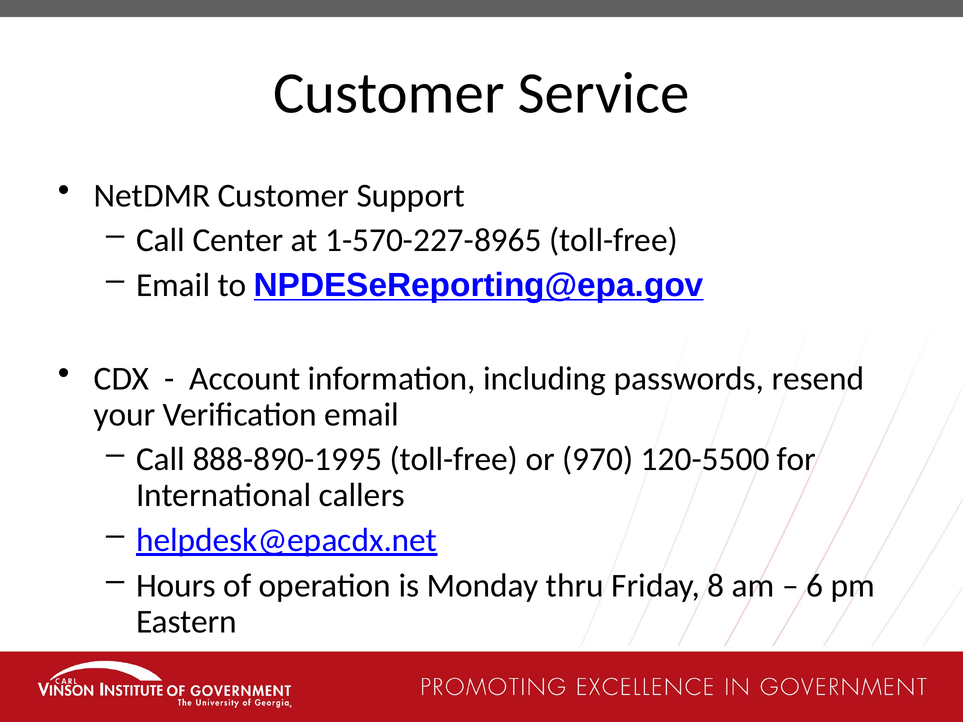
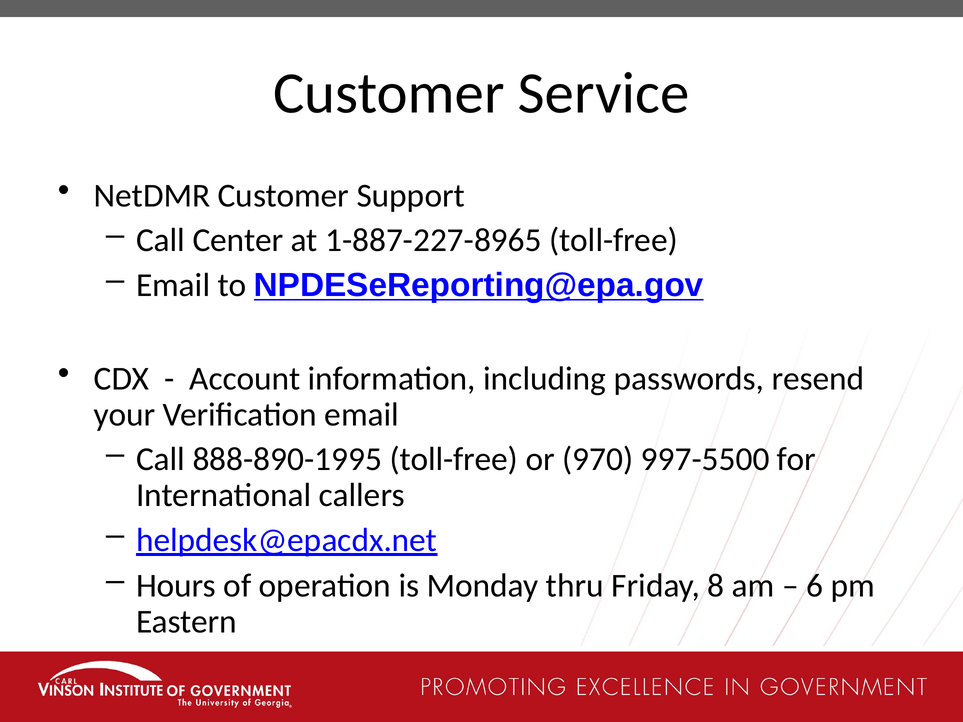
1-570-227-8965: 1-570-227-8965 -> 1-887-227-8965
120-5500: 120-5500 -> 997-5500
